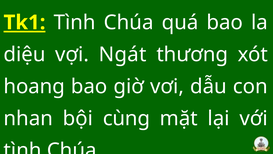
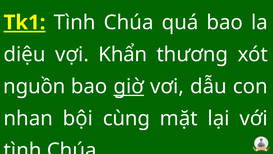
Ngát: Ngát -> Khẩn
hoang: hoang -> nguồn
giờ underline: none -> present
